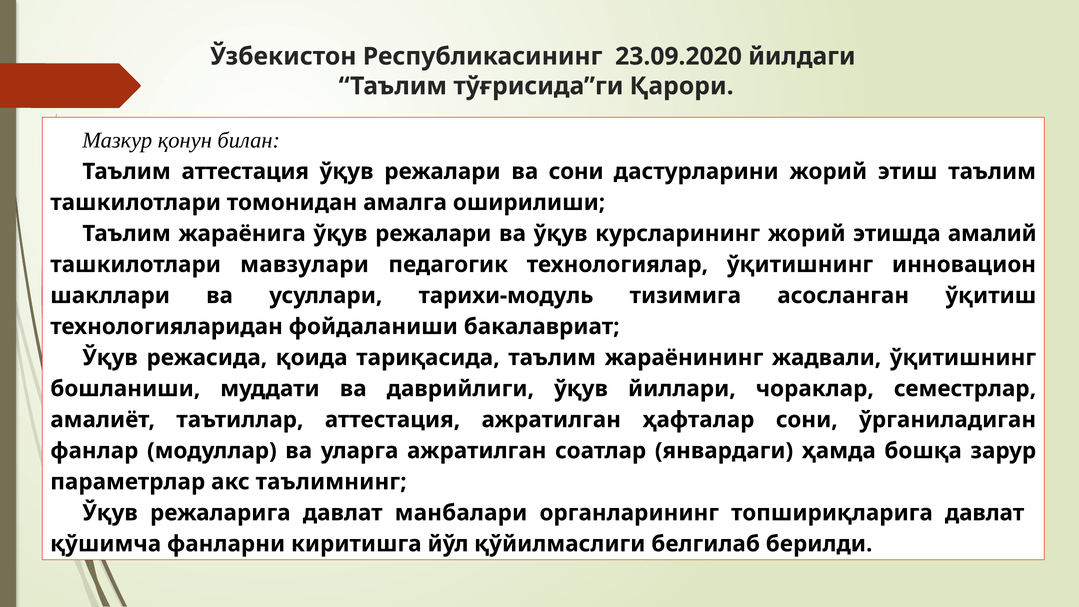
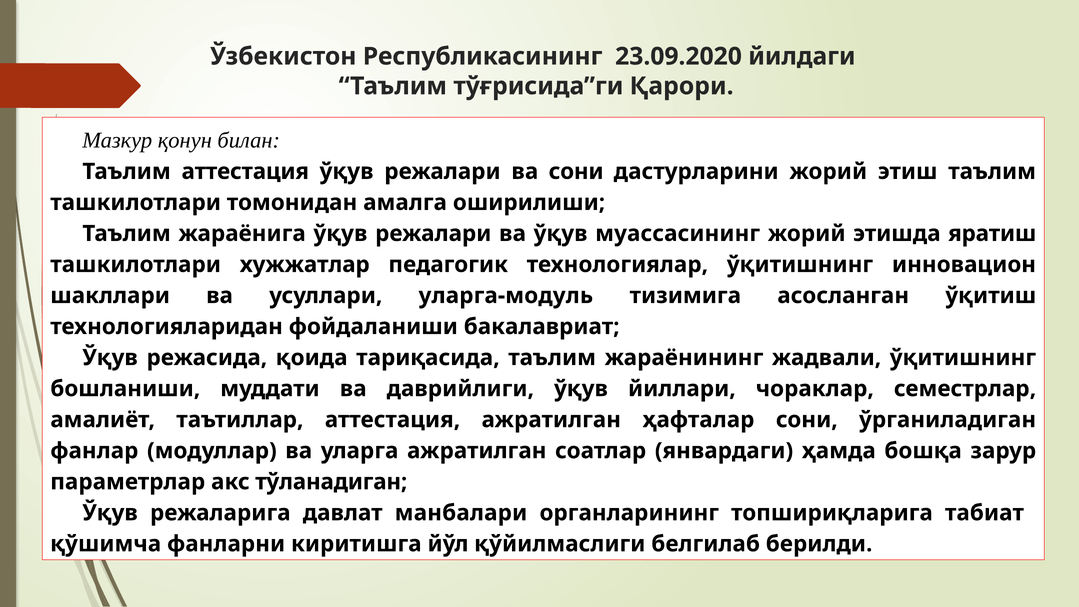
курсларининг: курсларининг -> муассасининг
амалий: амалий -> яратиш
мавзулари: мавзулари -> хужжатлар
тарихи-модуль: тарихи-модуль -> уларга-модуль
таълимнинг: таълимнинг -> тўланадиган
топшириқларига давлат: давлат -> табиат
